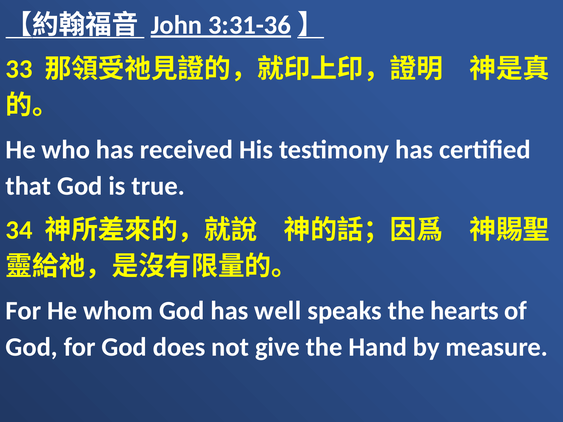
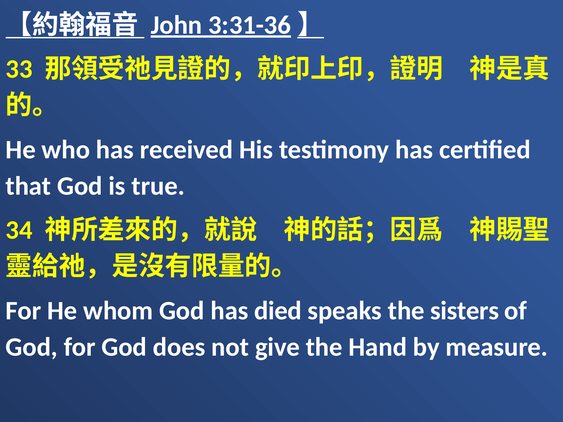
well: well -> died
hearts: hearts -> sisters
